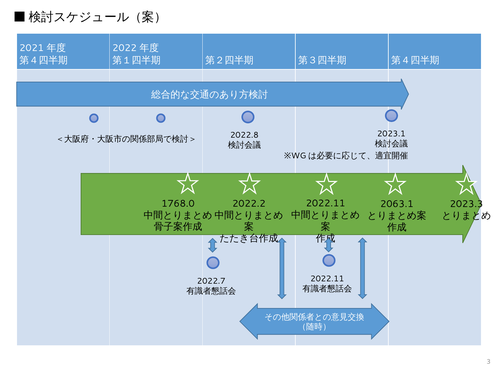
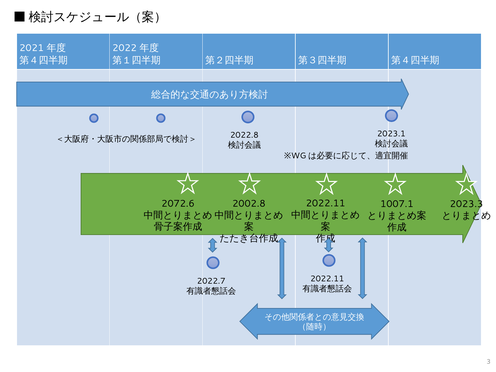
2022.2: 2022.2 -> 2002.8
1768.0: 1768.0 -> 2072.6
2063.1: 2063.1 -> 1007.1
